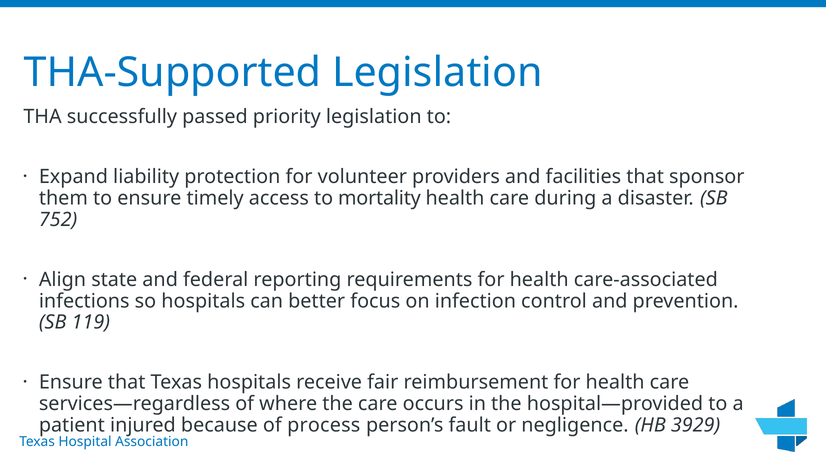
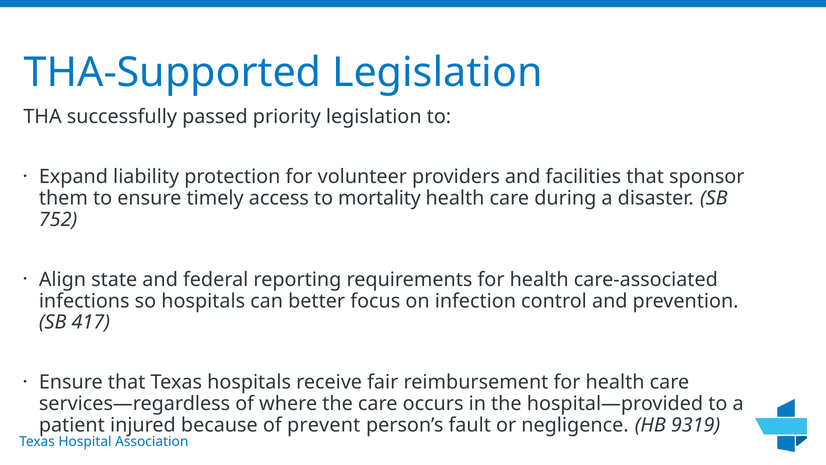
119: 119 -> 417
process: process -> prevent
3929: 3929 -> 9319
